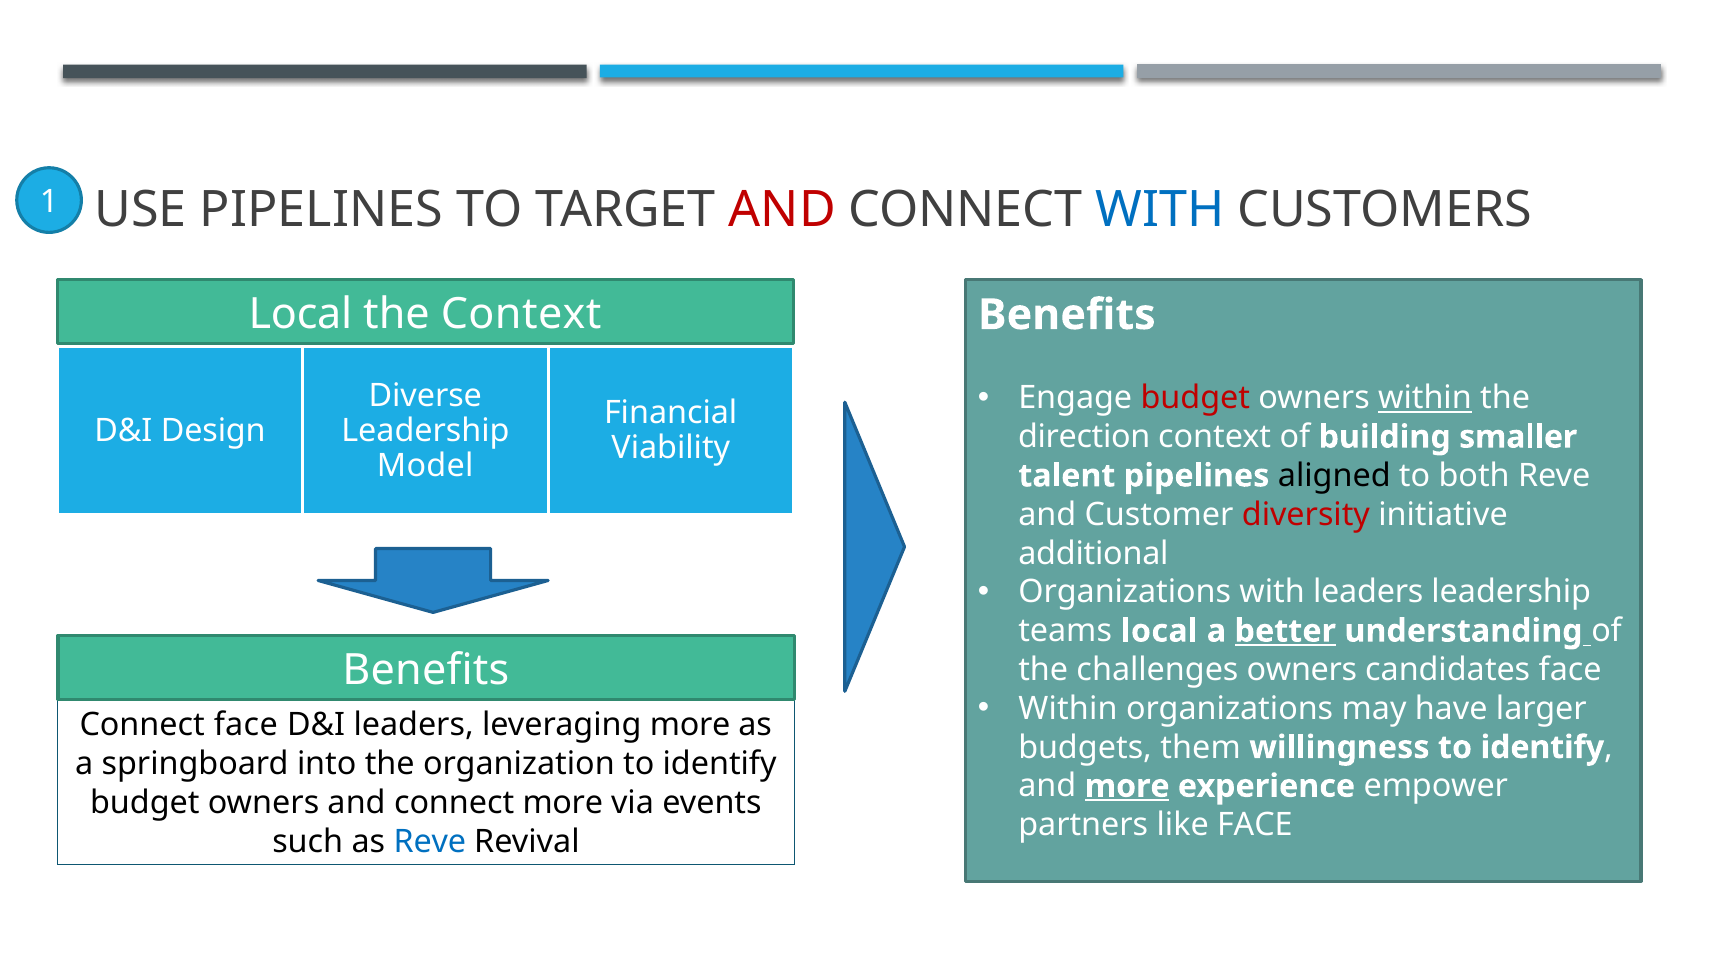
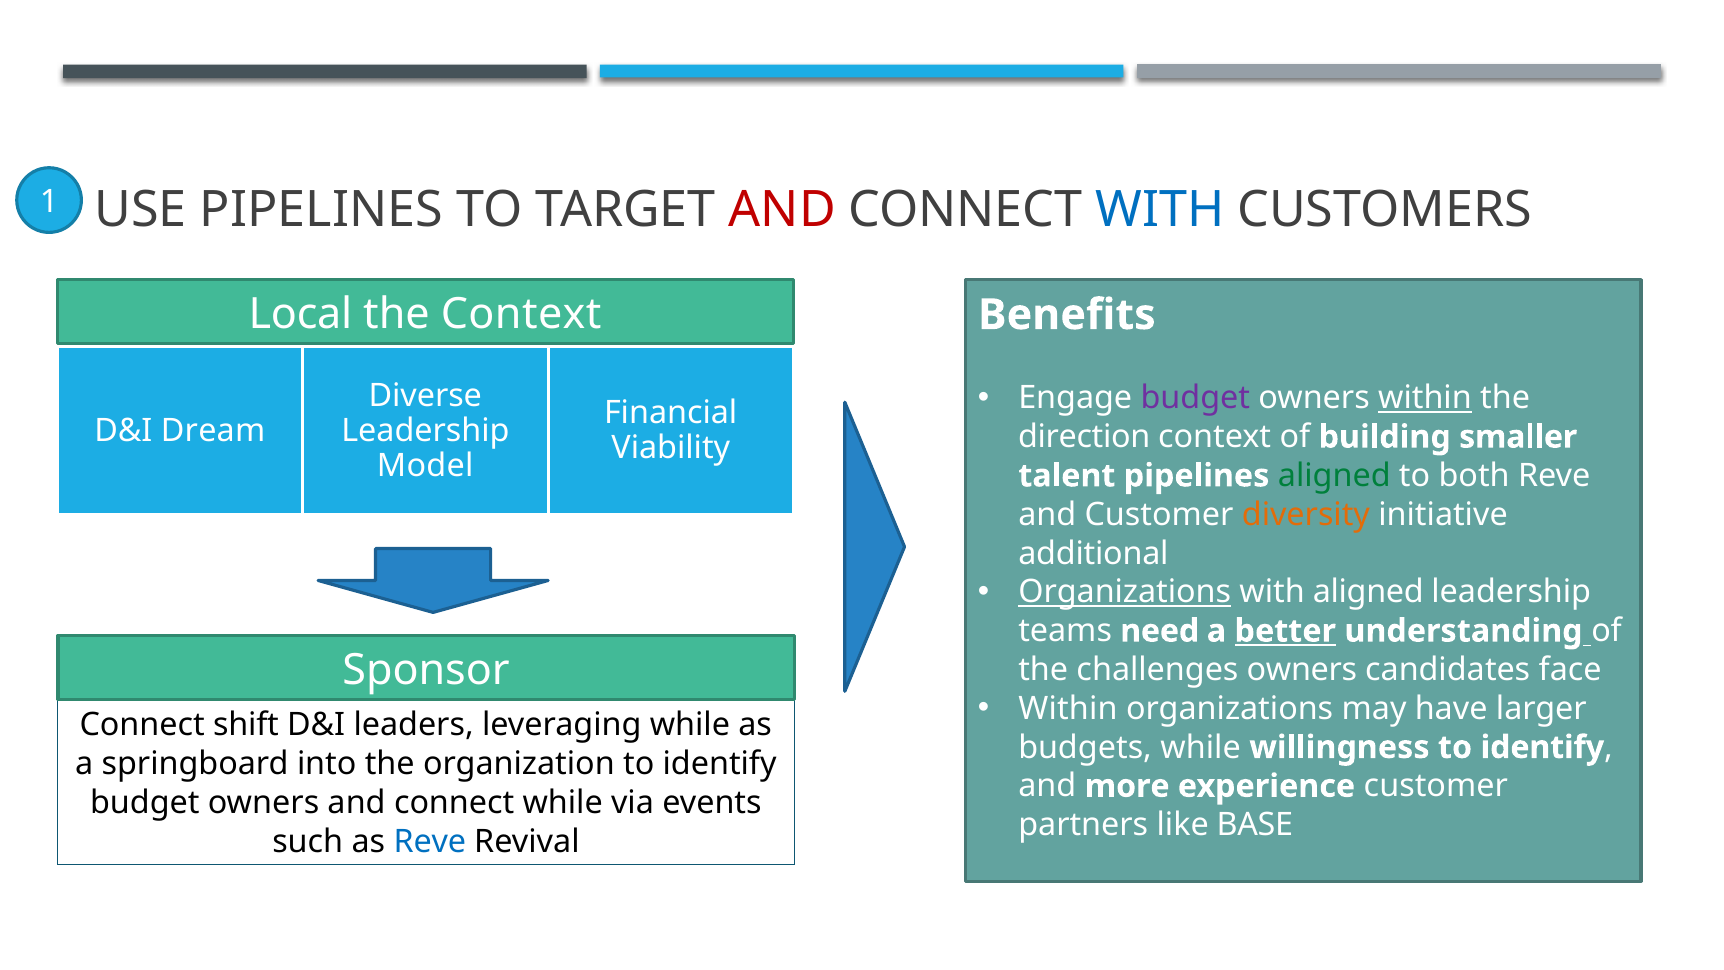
budget at (1195, 398) colour: red -> purple
Design: Design -> Dream
aligned at (1334, 476) colour: black -> green
diversity colour: red -> orange
Organizations at (1125, 592) underline: none -> present
with leaders: leaders -> aligned
teams local: local -> need
Benefits at (426, 670): Benefits -> Sponsor
Connect face: face -> shift
leveraging more: more -> while
budgets them: them -> while
more at (1127, 786) underline: present -> none
experience empower: empower -> customer
connect more: more -> while
like FACE: FACE -> BASE
